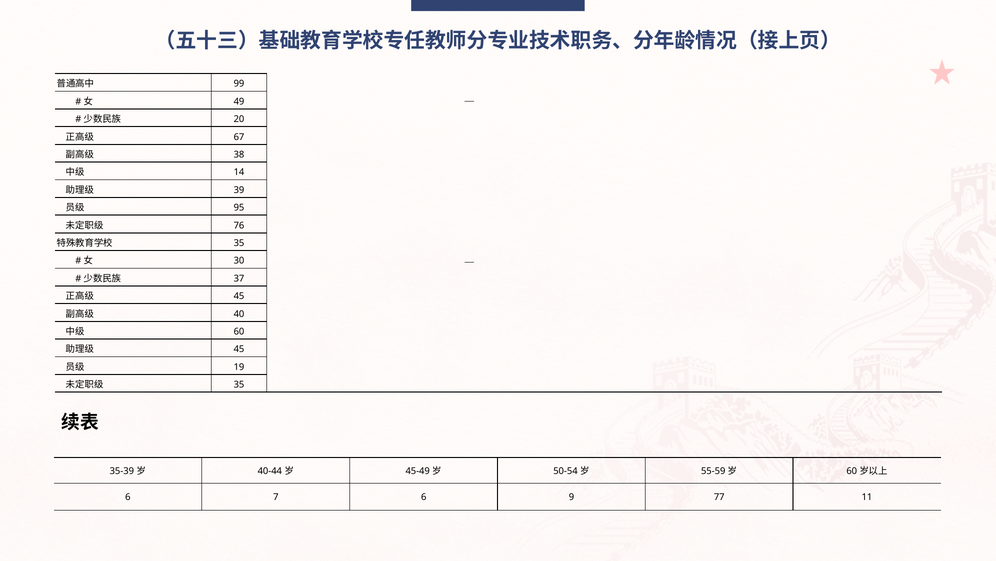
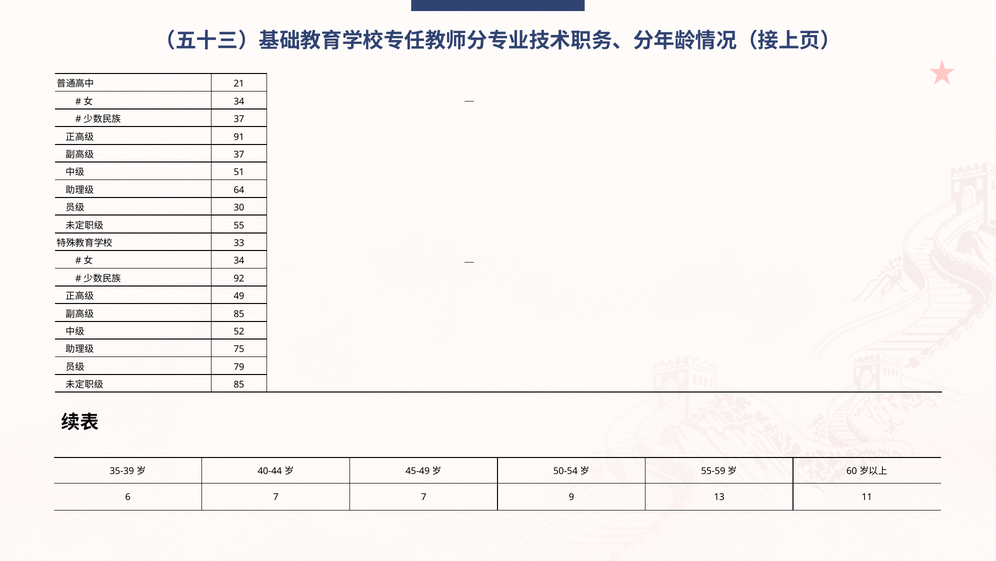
99: 99 -> 21
49 at (239, 101): 49 -> 34
20 at (239, 119): 20 -> 37
67: 67 -> 91
38 at (239, 154): 38 -> 37
14: 14 -> 51
39: 39 -> 64
95: 95 -> 30
76: 76 -> 55
35 at (239, 243): 35 -> 33
30 at (239, 261): 30 -> 34
37: 37 -> 92
45 at (239, 296): 45 -> 49
40 at (239, 314): 40 -> 85
60 at (239, 331): 60 -> 52
45 at (239, 349): 45 -> 75
19: 19 -> 79
35 at (239, 384): 35 -> 85
7 6: 6 -> 7
77: 77 -> 13
